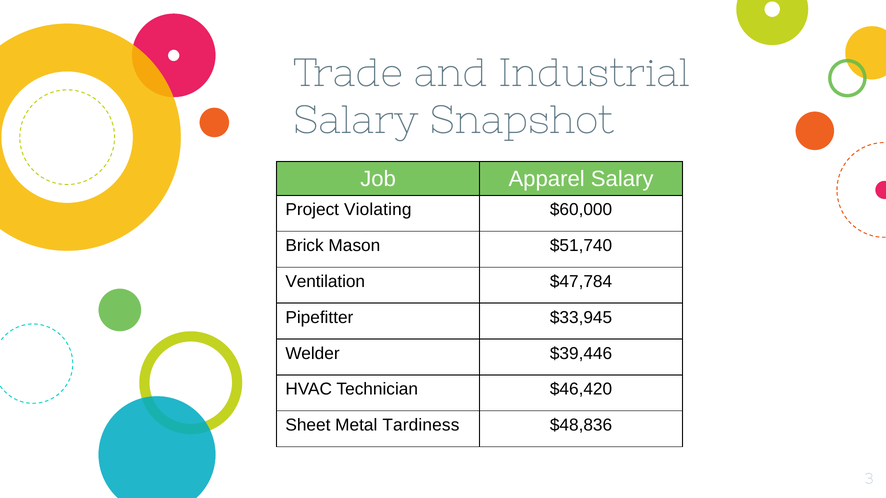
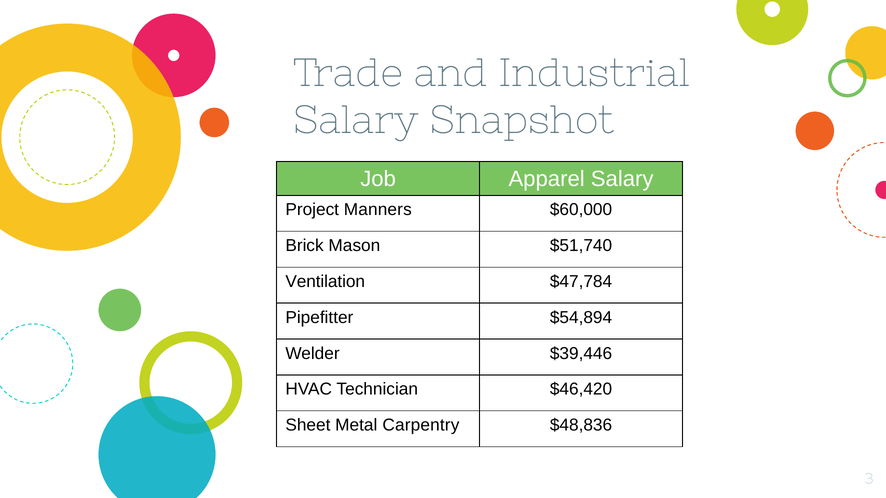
Violating: Violating -> Manners
$33,945: $33,945 -> $54,894
Tardiness: Tardiness -> Carpentry
